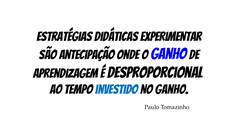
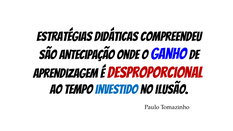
experimentar: experimentar -> compreendeu
desproporcional colour: black -> red
no ganho: ganho -> ilusão
